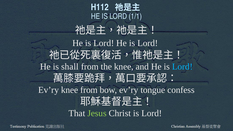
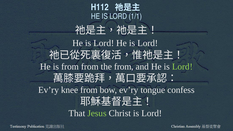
is shall: shall -> from
the knee: knee -> from
Lord at (182, 67) colour: light blue -> light green
